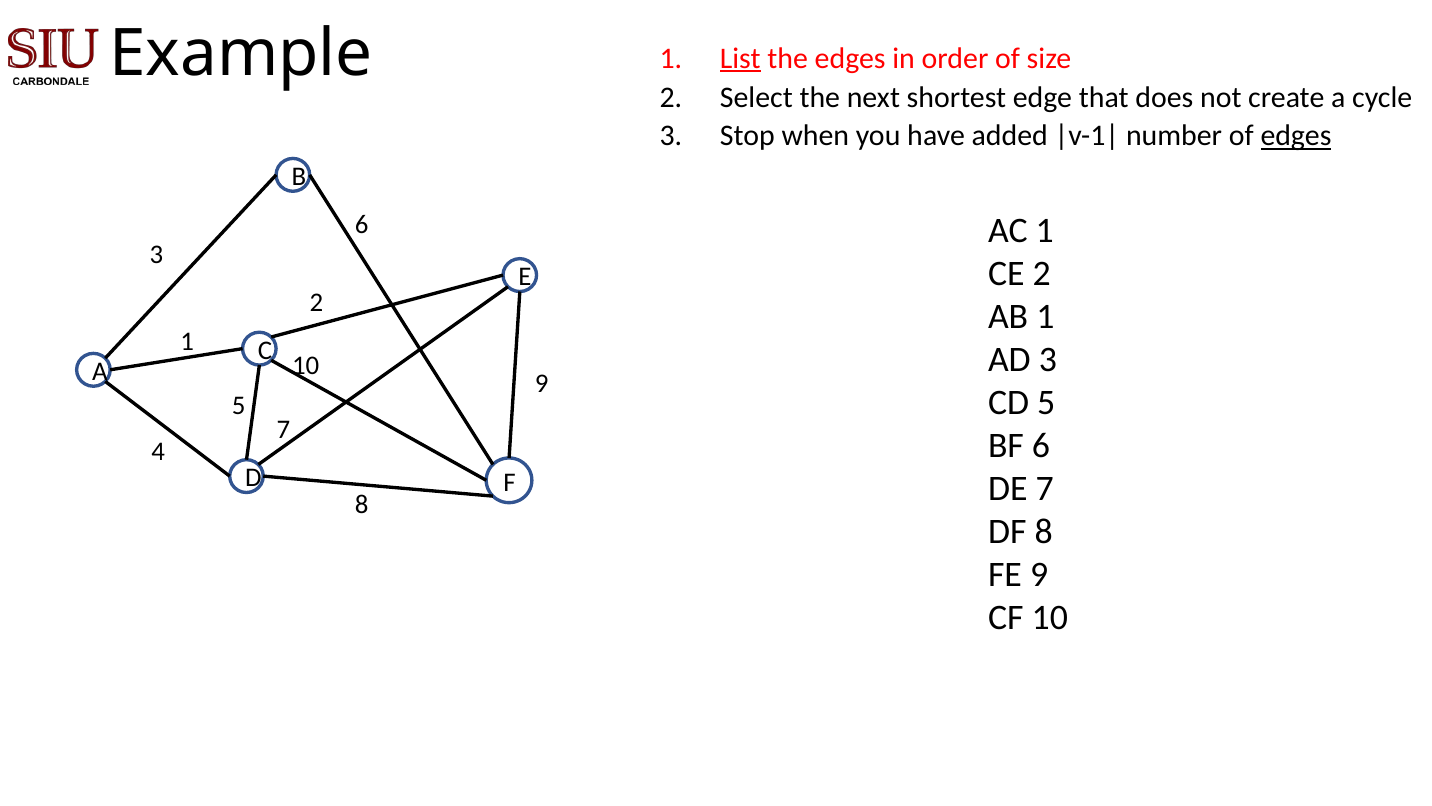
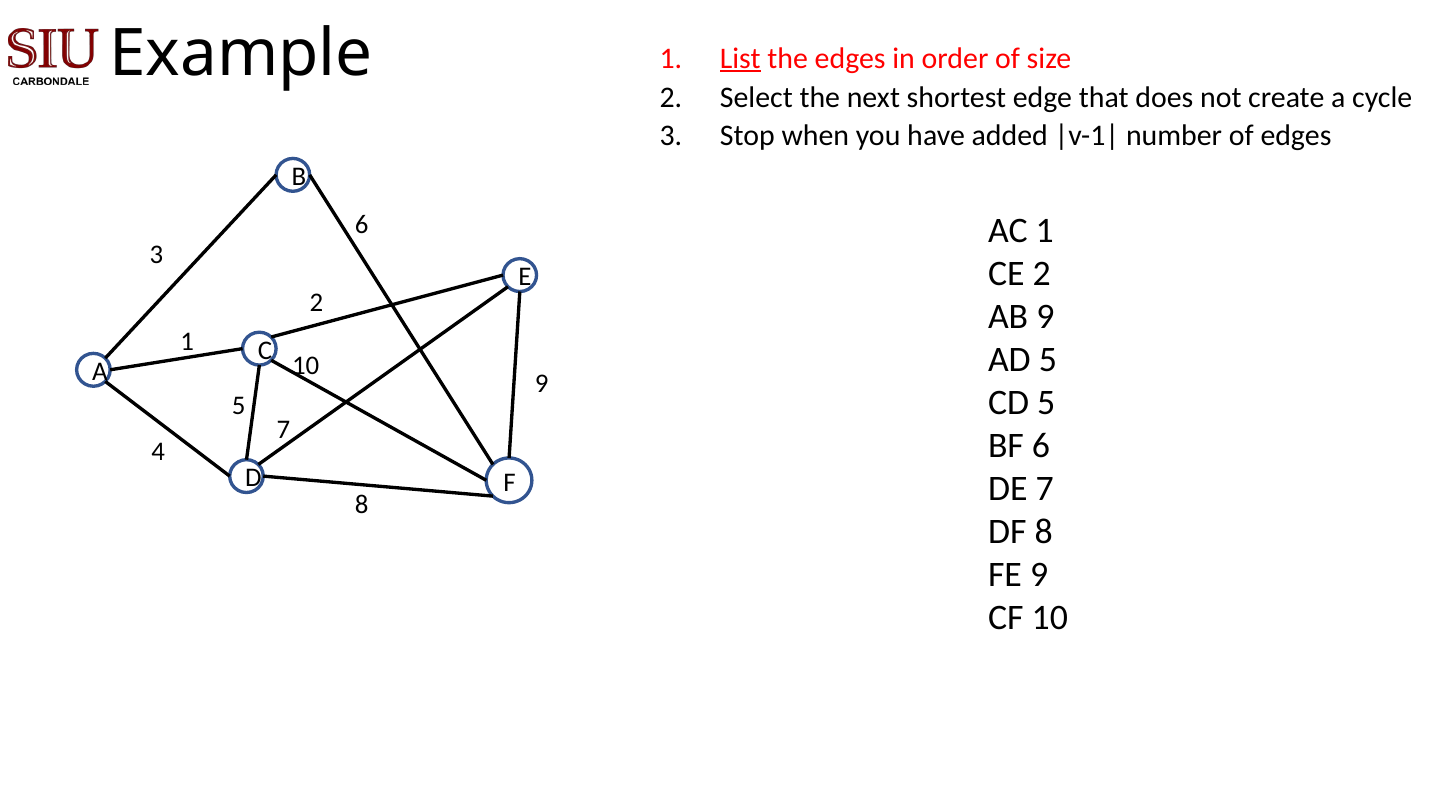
edges at (1296, 136) underline: present -> none
AB 1: 1 -> 9
AD 3: 3 -> 5
